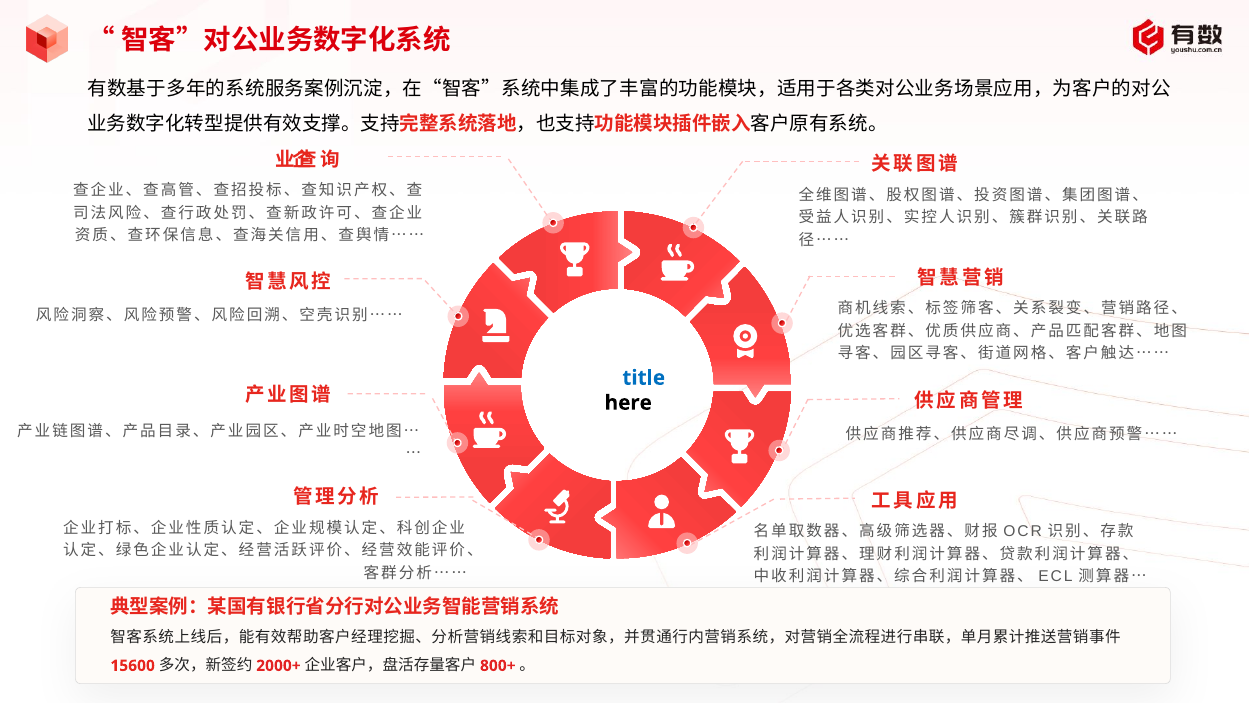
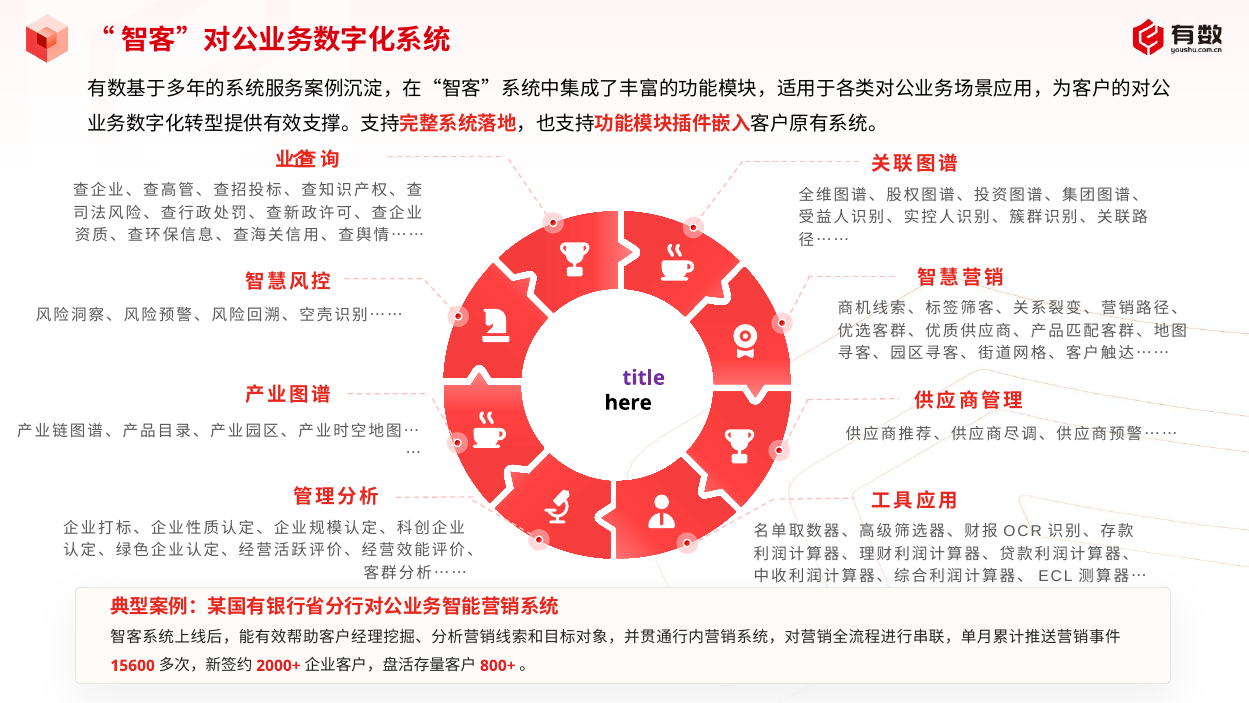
title colour: blue -> purple
